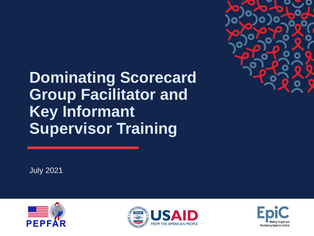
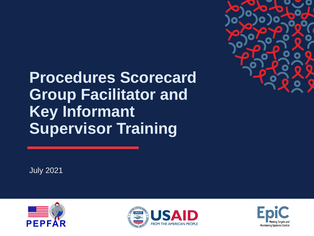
Dominating: Dominating -> Procedures
